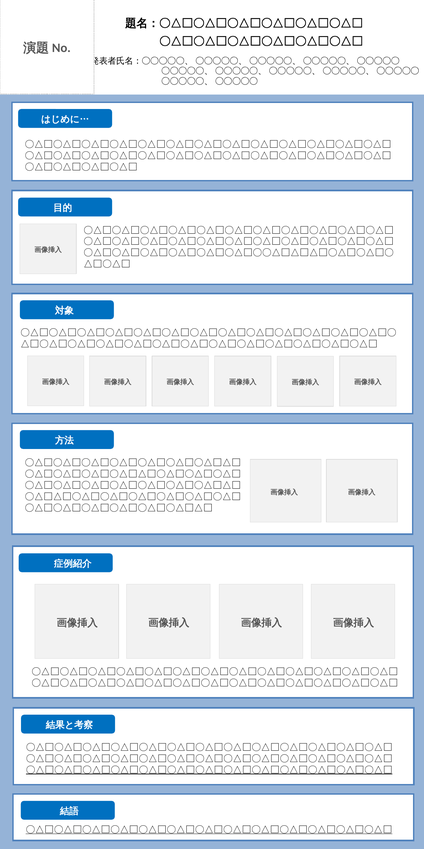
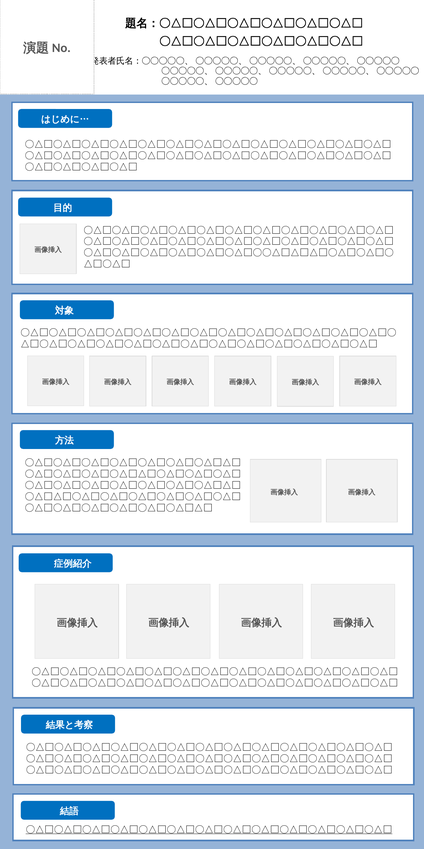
〇△□〇△□〇△□〇△□〇△□〇△□〇△□〇△□〇△□〇△□〇△□〇△□〇△□ at (209, 769) underline: present -> none
